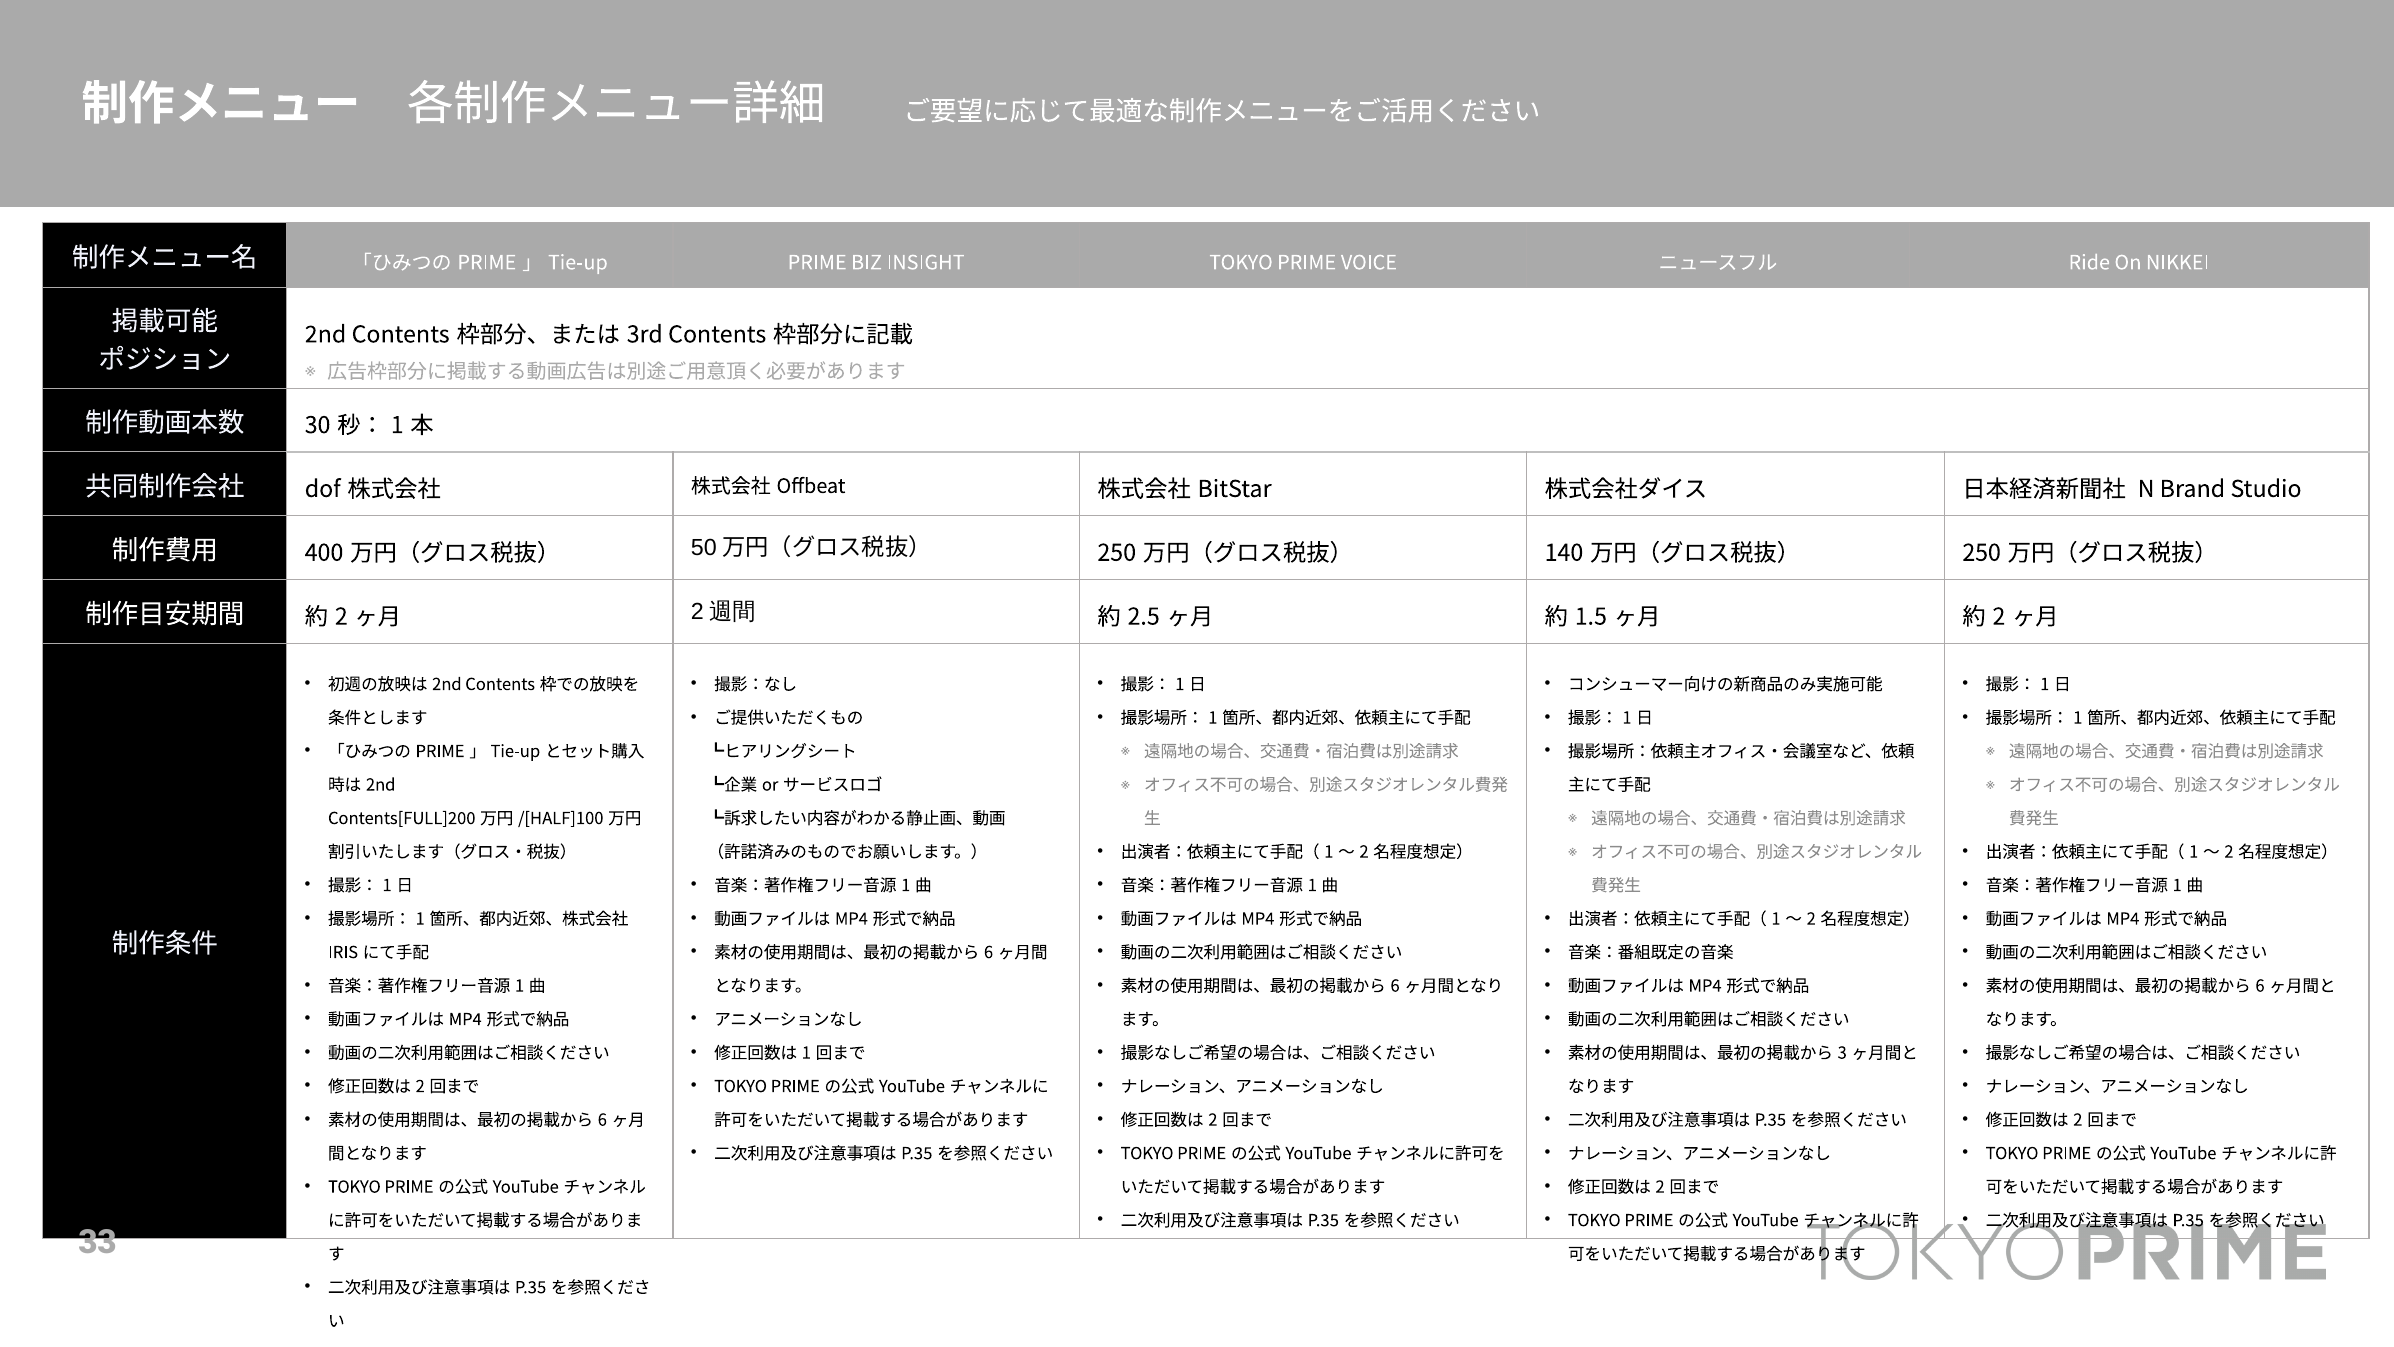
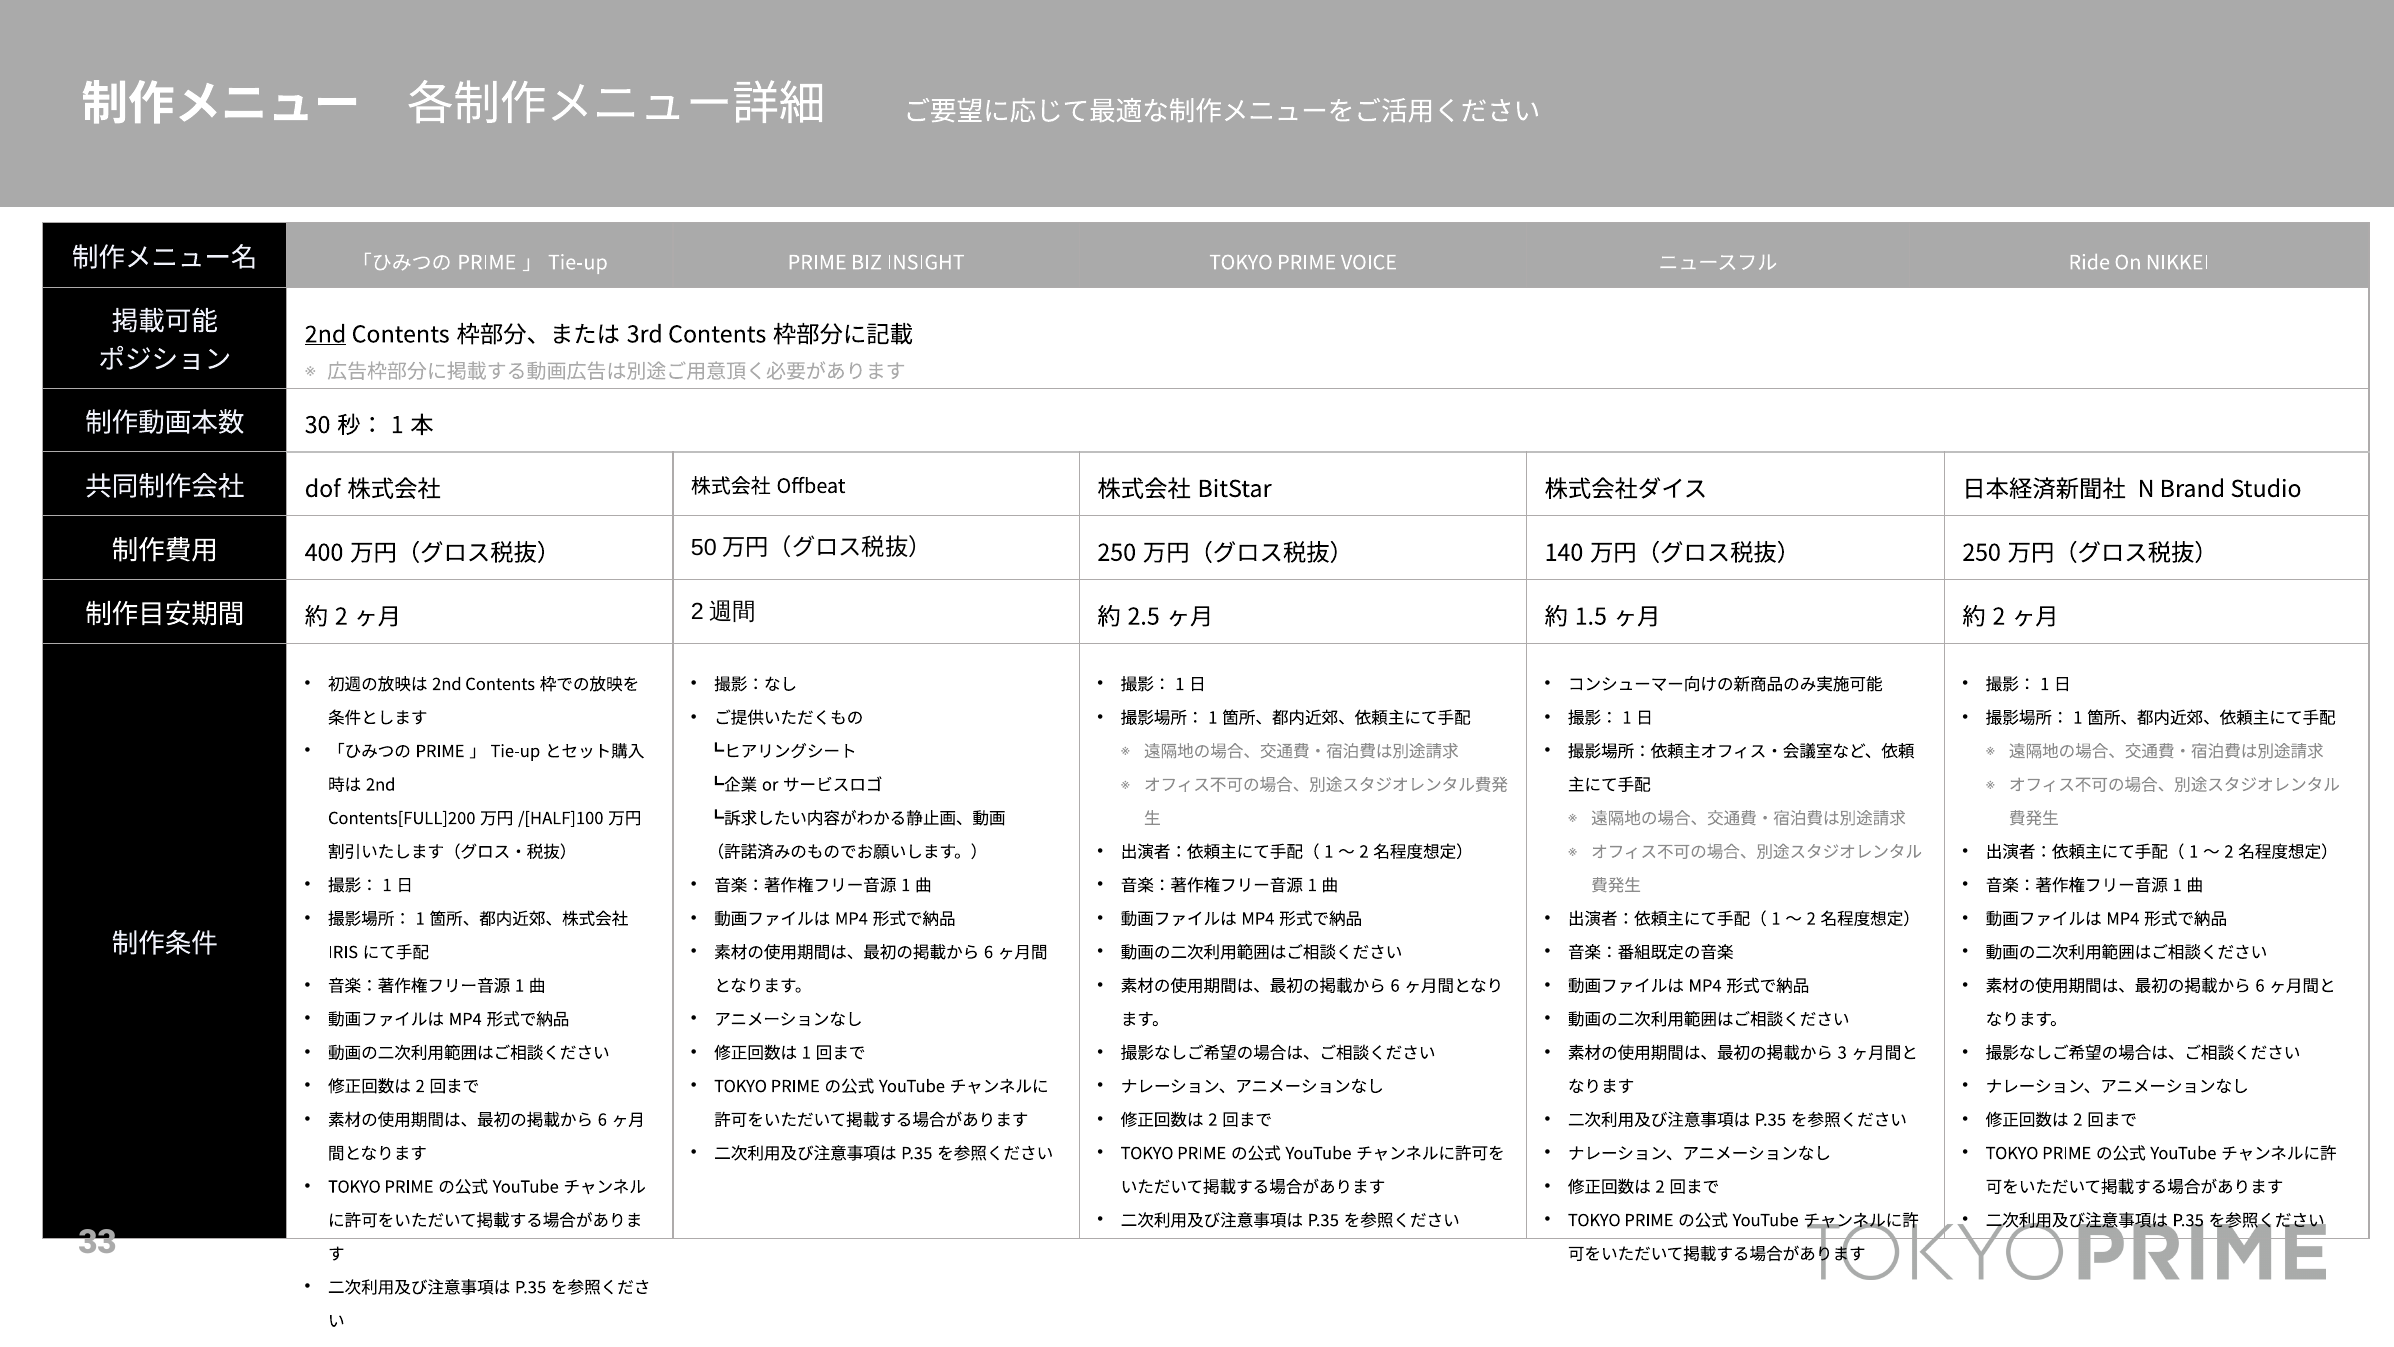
2nd at (326, 335) underline: none -> present
